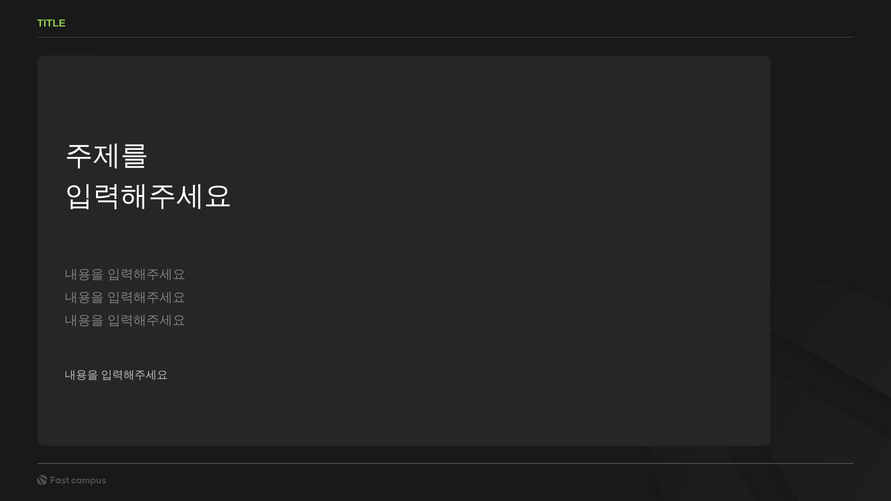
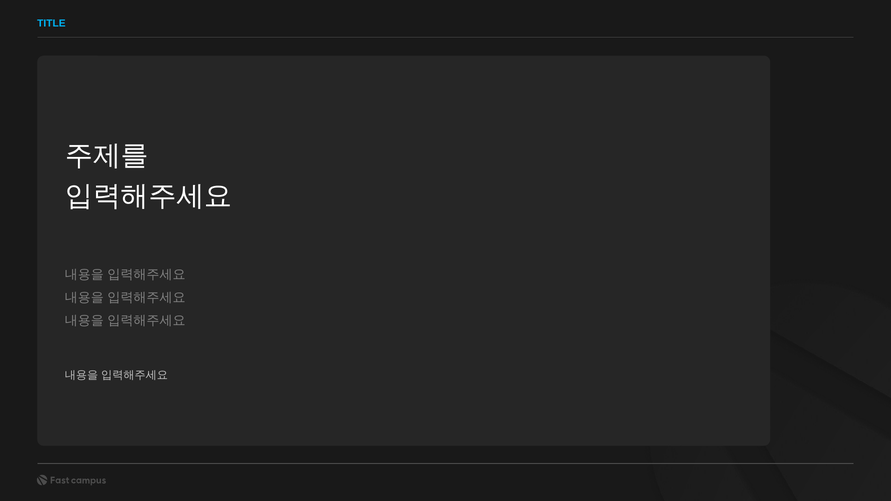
TITLE colour: light green -> light blue
